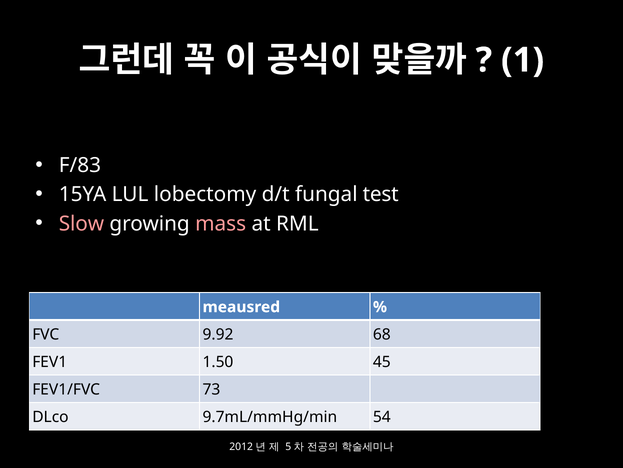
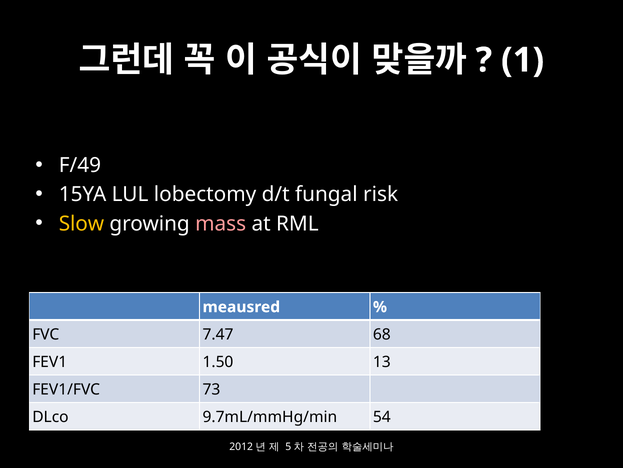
F/83: F/83 -> F/49
test: test -> risk
Slow colour: pink -> yellow
9.92: 9.92 -> 7.47
45: 45 -> 13
